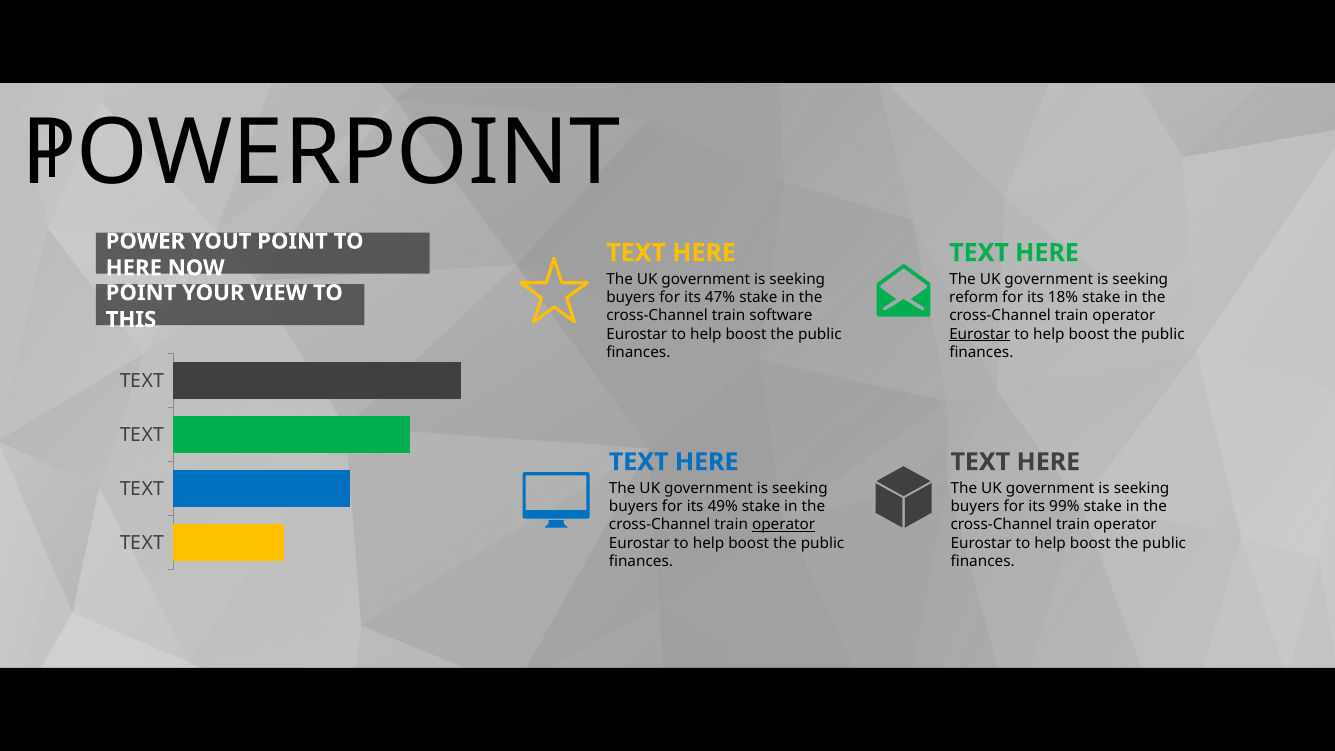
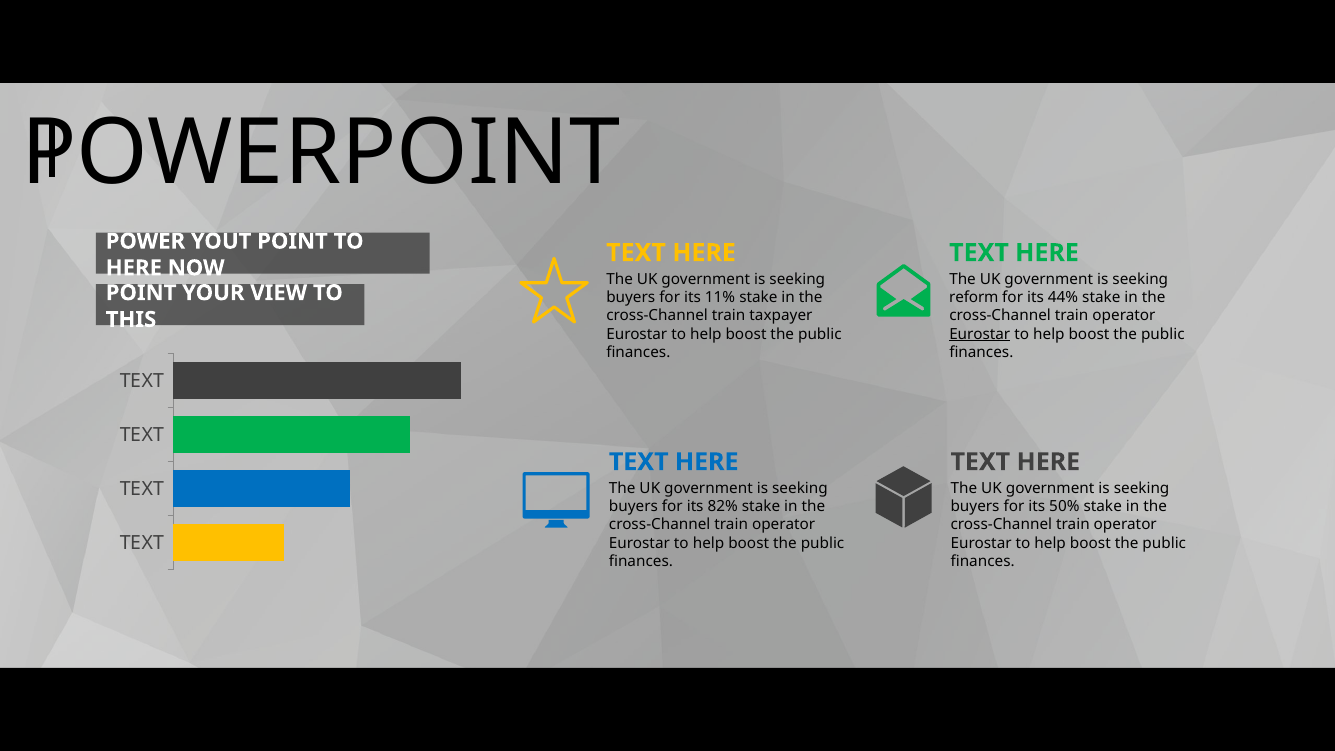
47%: 47% -> 11%
18%: 18% -> 44%
software: software -> taxpayer
49%: 49% -> 82%
99%: 99% -> 50%
operator at (784, 525) underline: present -> none
